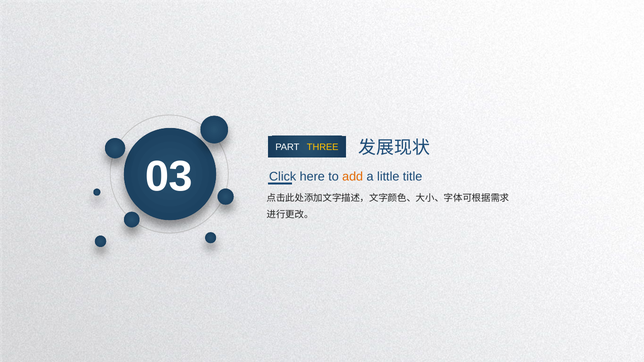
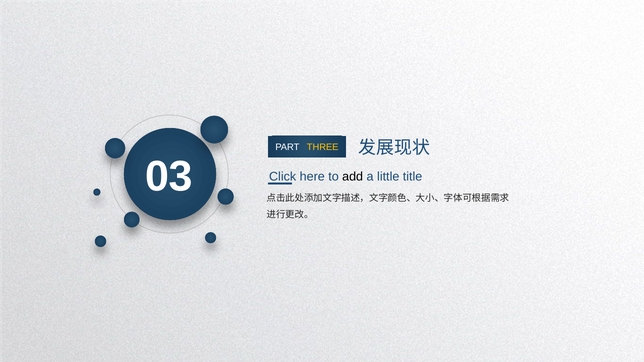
add colour: orange -> black
